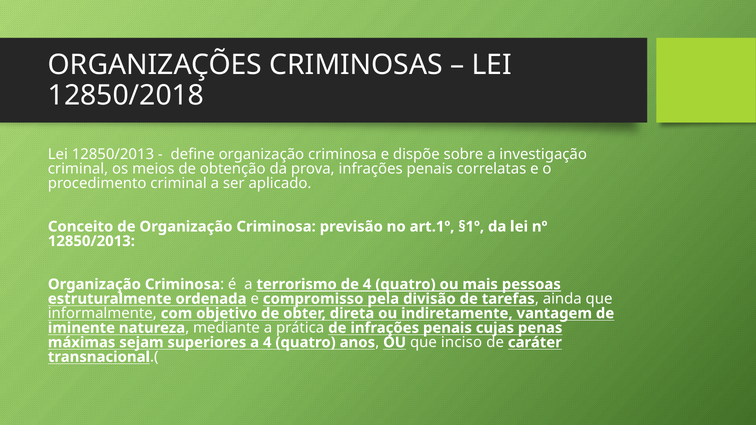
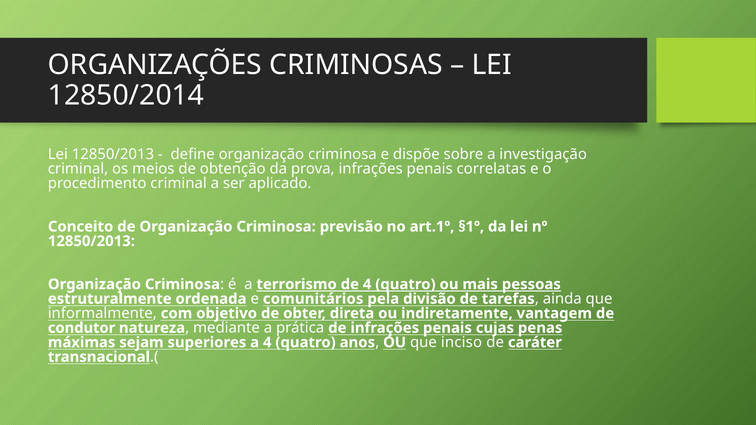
12850/2018: 12850/2018 -> 12850/2014
compromisso: compromisso -> comunitários
iminente: iminente -> condutor
